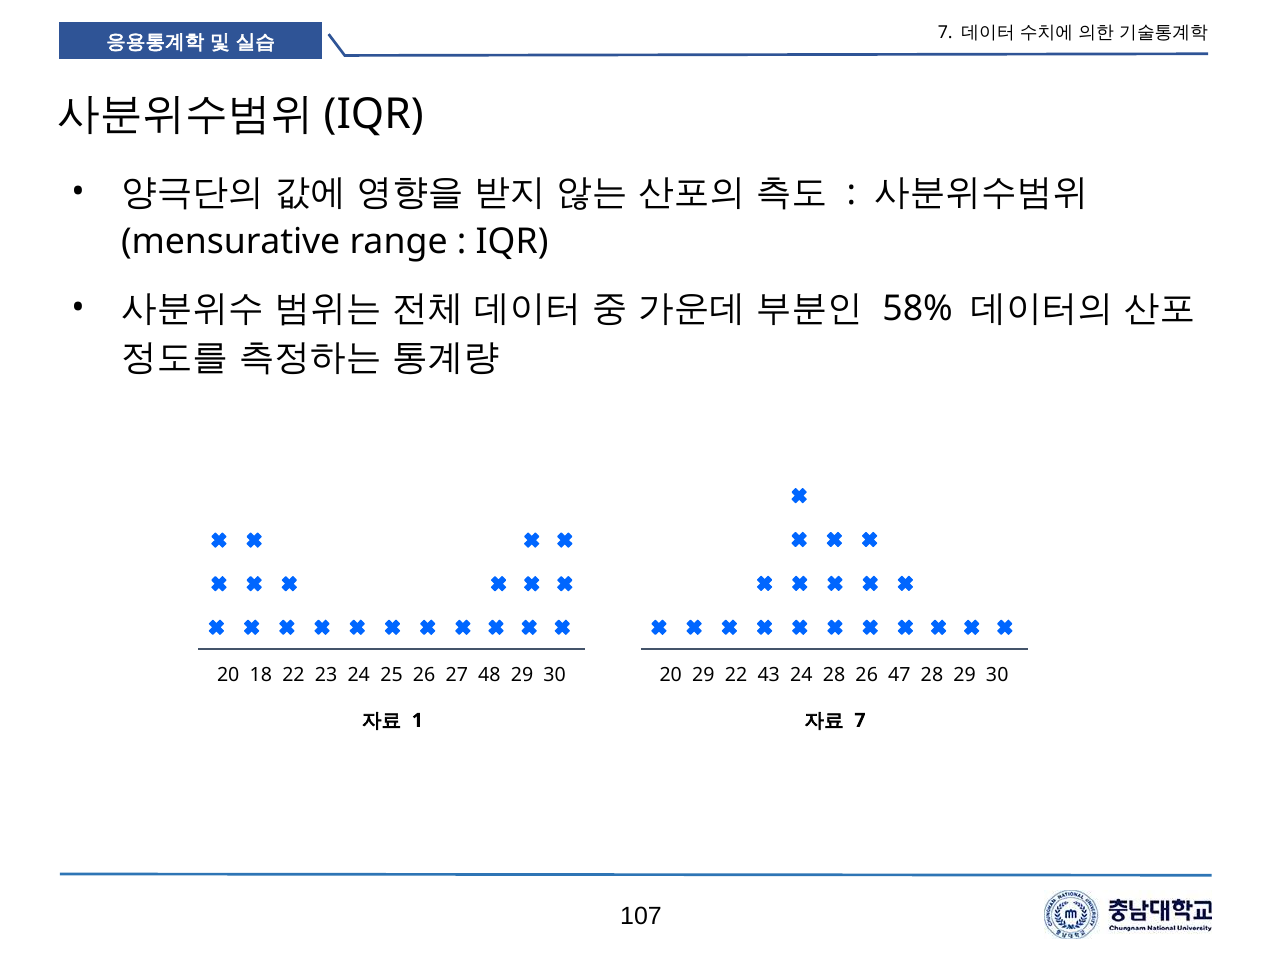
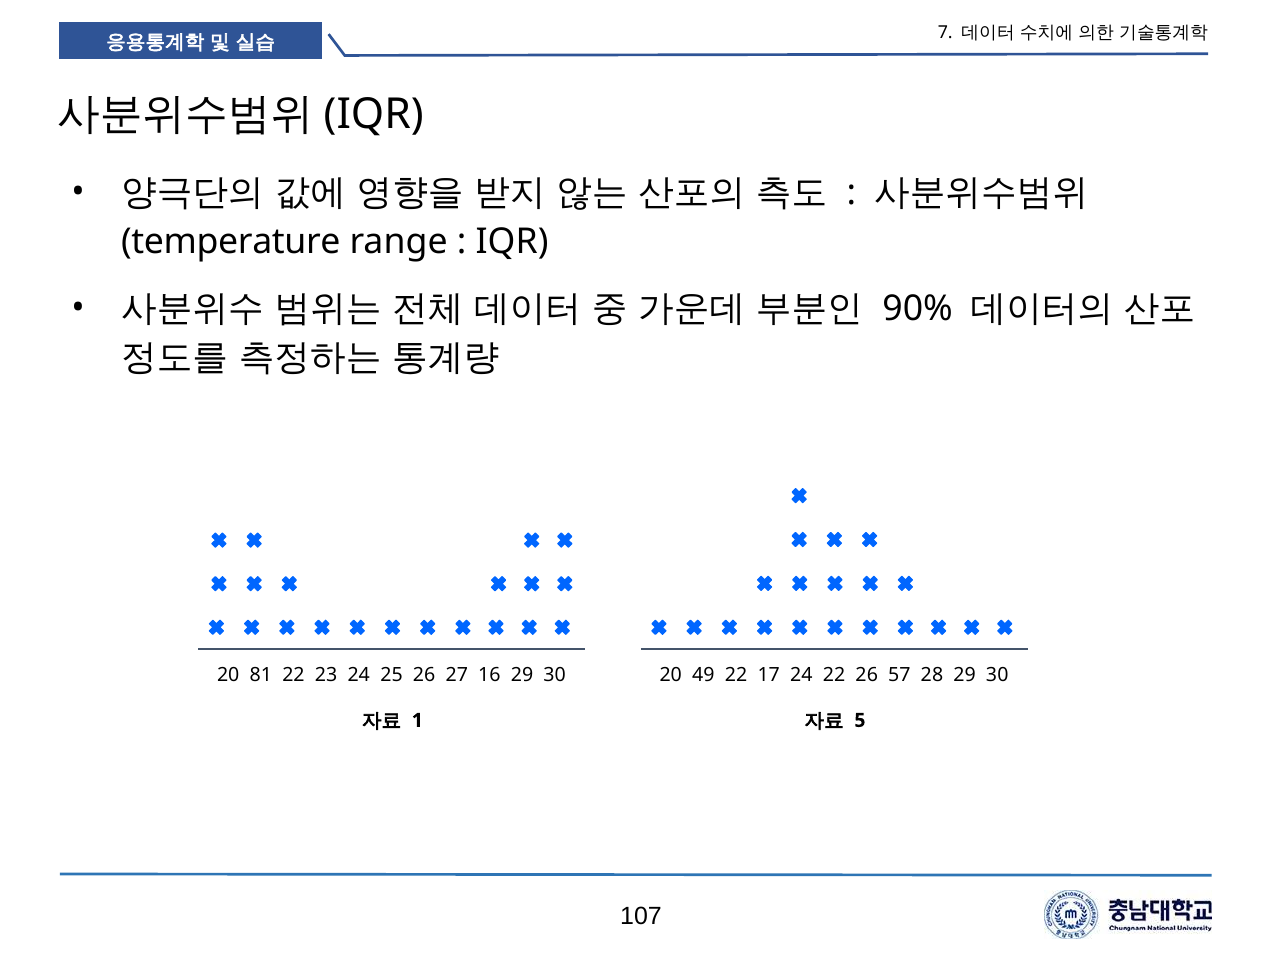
mensurative: mensurative -> temperature
58%: 58% -> 90%
18: 18 -> 81
48: 48 -> 16
20 29: 29 -> 49
43: 43 -> 17
24 28: 28 -> 22
47: 47 -> 57
7 at (860, 721): 7 -> 5
